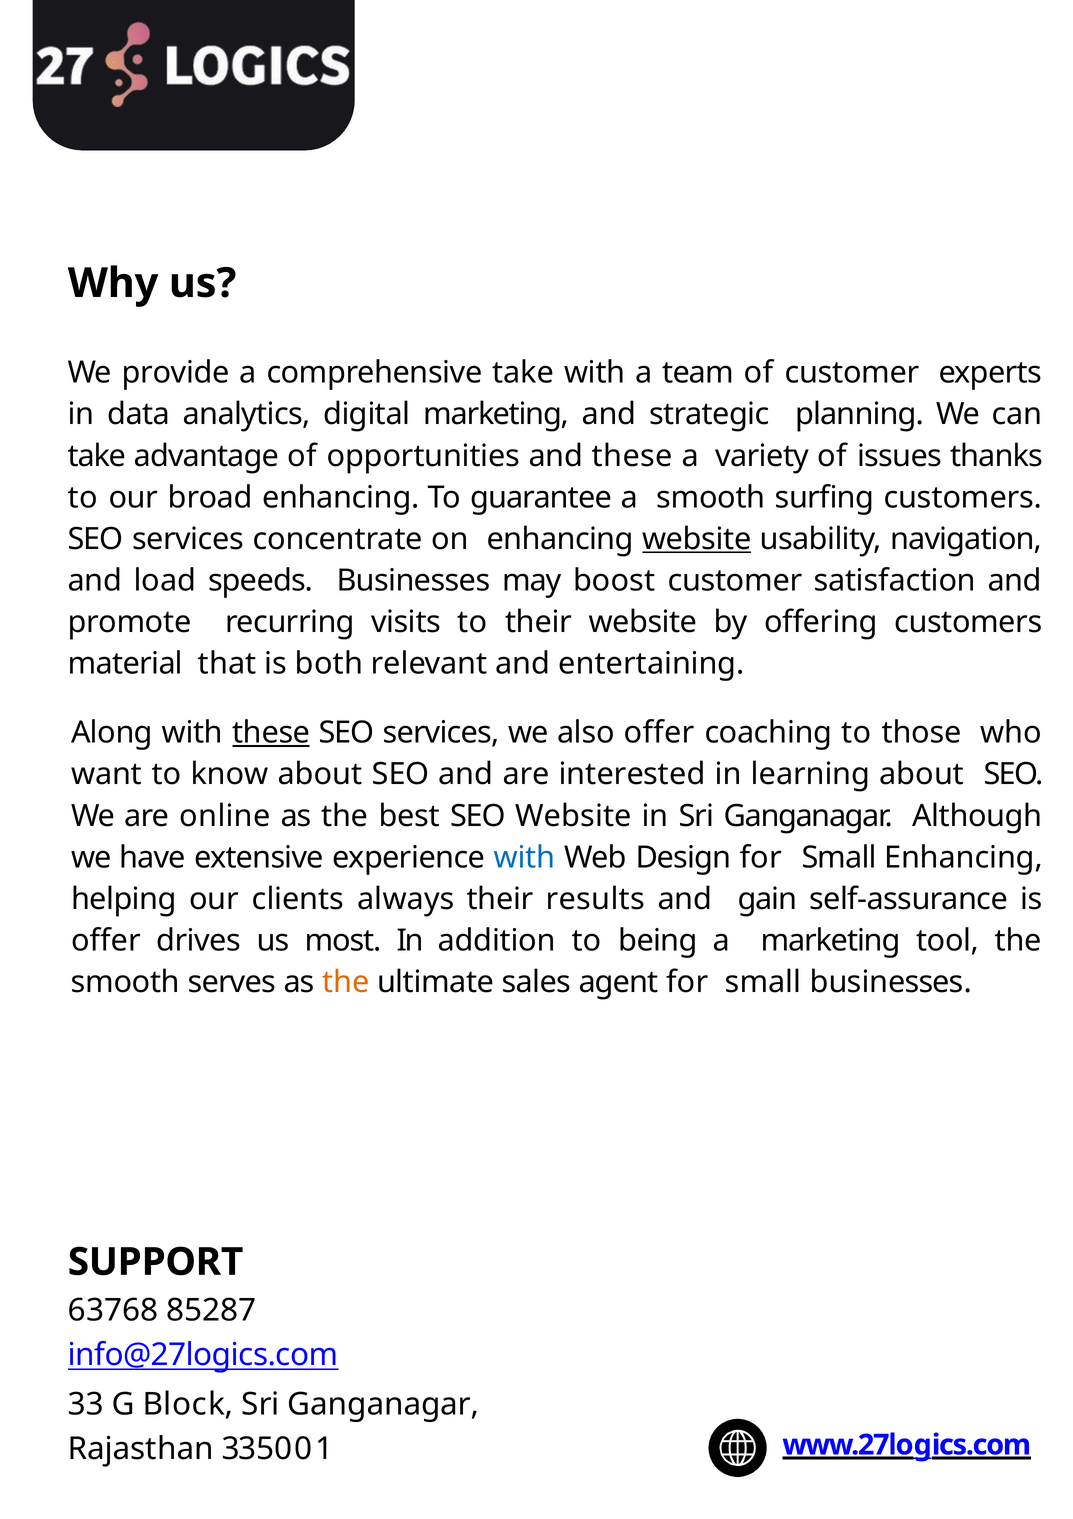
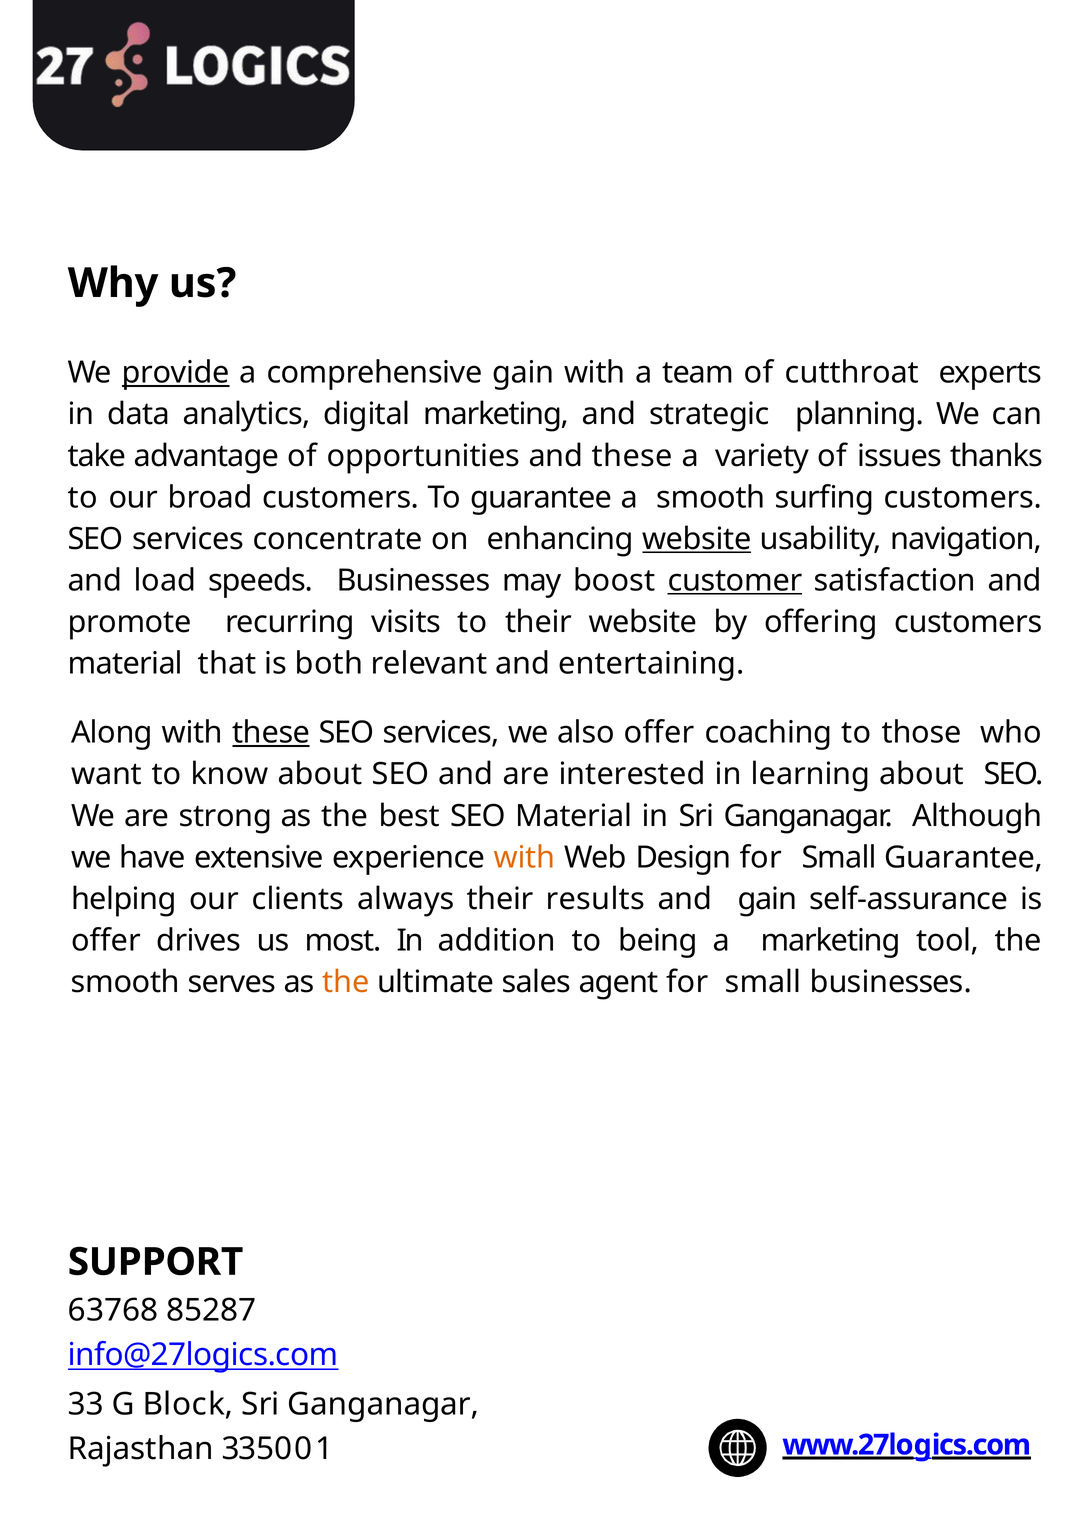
provide underline: none -> present
comprehensive take: take -> gain
of customer: customer -> cutthroat
broad enhancing: enhancing -> customers
customer at (735, 581) underline: none -> present
online: online -> strong
SEO Website: Website -> Material
with at (525, 858) colour: blue -> orange
Small Enhancing: Enhancing -> Guarantee
